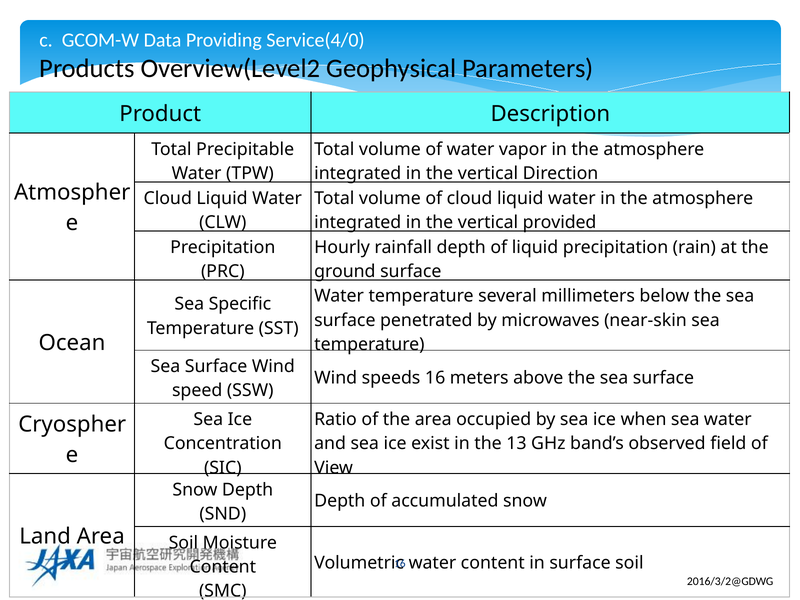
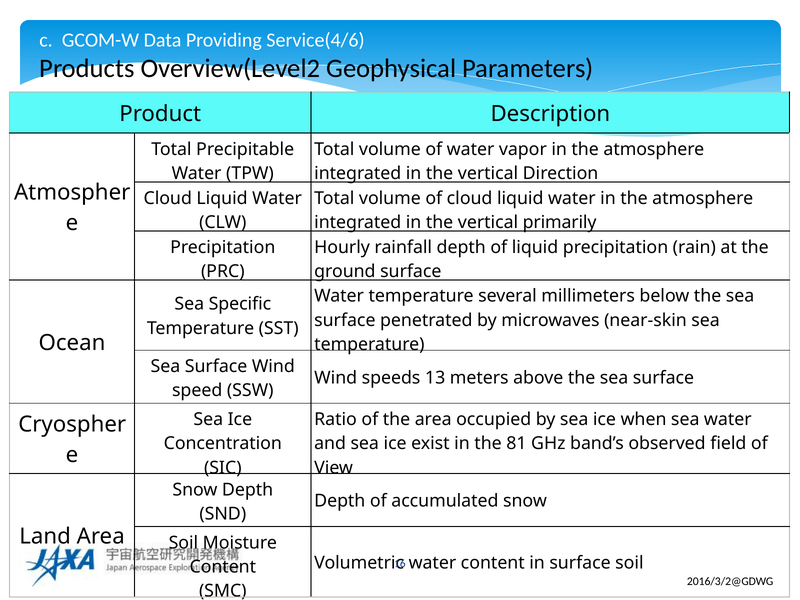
Service(4/0: Service(4/0 -> Service(4/6
provided: provided -> primarily
speeds 16: 16 -> 13
13: 13 -> 81
